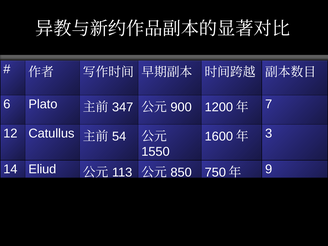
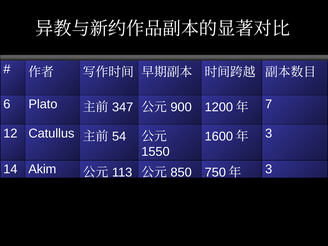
Eliud: Eliud -> Akim
9 at (269, 169): 9 -> 3
